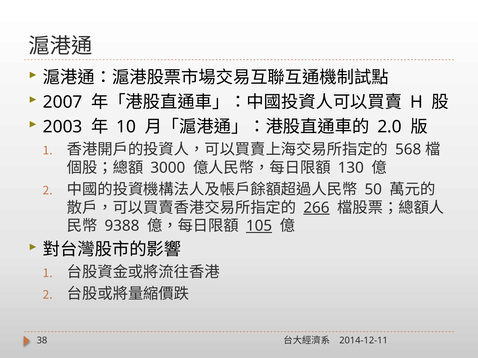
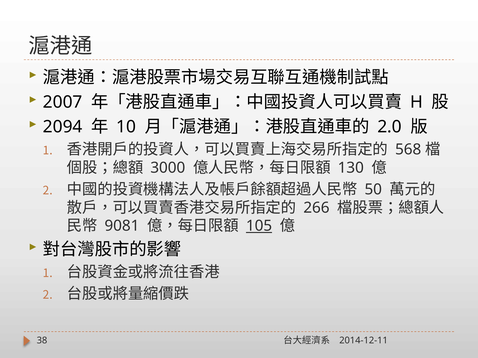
2003: 2003 -> 2094
266 underline: present -> none
9388: 9388 -> 9081
